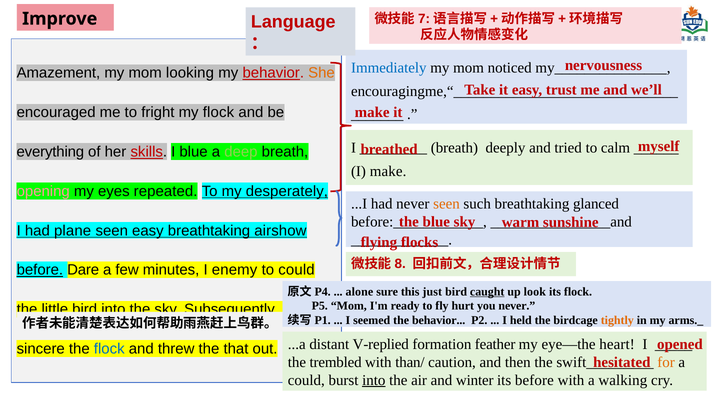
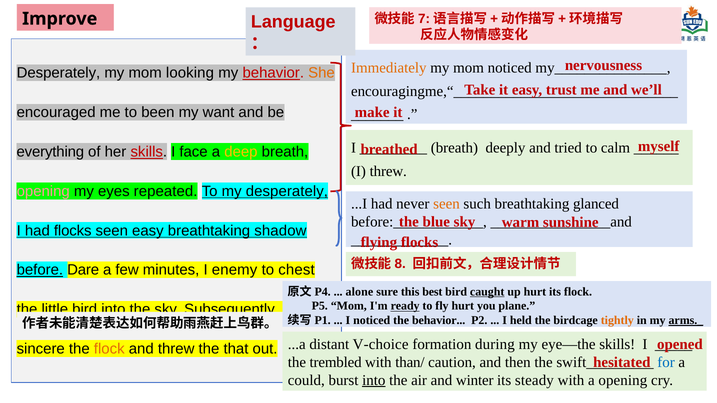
Immediately colour: blue -> orange
Amazement at (58, 73): Amazement -> Desperately
fright: fright -> been
my flock: flock -> want
I blue: blue -> face
deep colour: light green -> yellow
I make: make -> threw
had plane: plane -> flocks
airshow: airshow -> shadow
to could: could -> chest
just: just -> best
up look: look -> hurt
ready underline: none -> present
you never: never -> plane
I seemed: seemed -> noticed
arms._ underline: none -> present
V-replied: V-replied -> V-choice
feather: feather -> during
eye—the heart: heart -> skills
flock at (109, 349) colour: blue -> orange
for colour: orange -> blue
its before: before -> steady
a walking: walking -> opening
